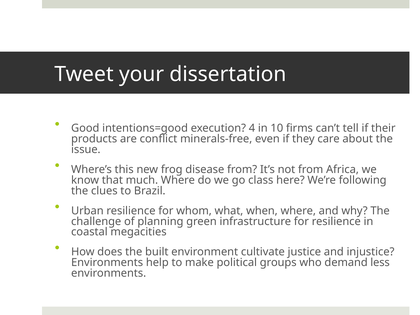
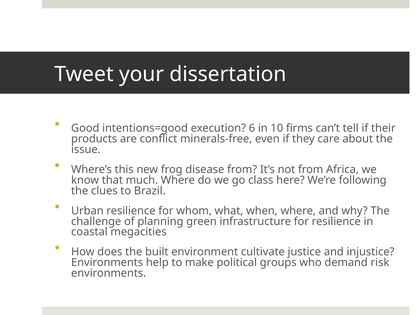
4: 4 -> 6
less: less -> risk
